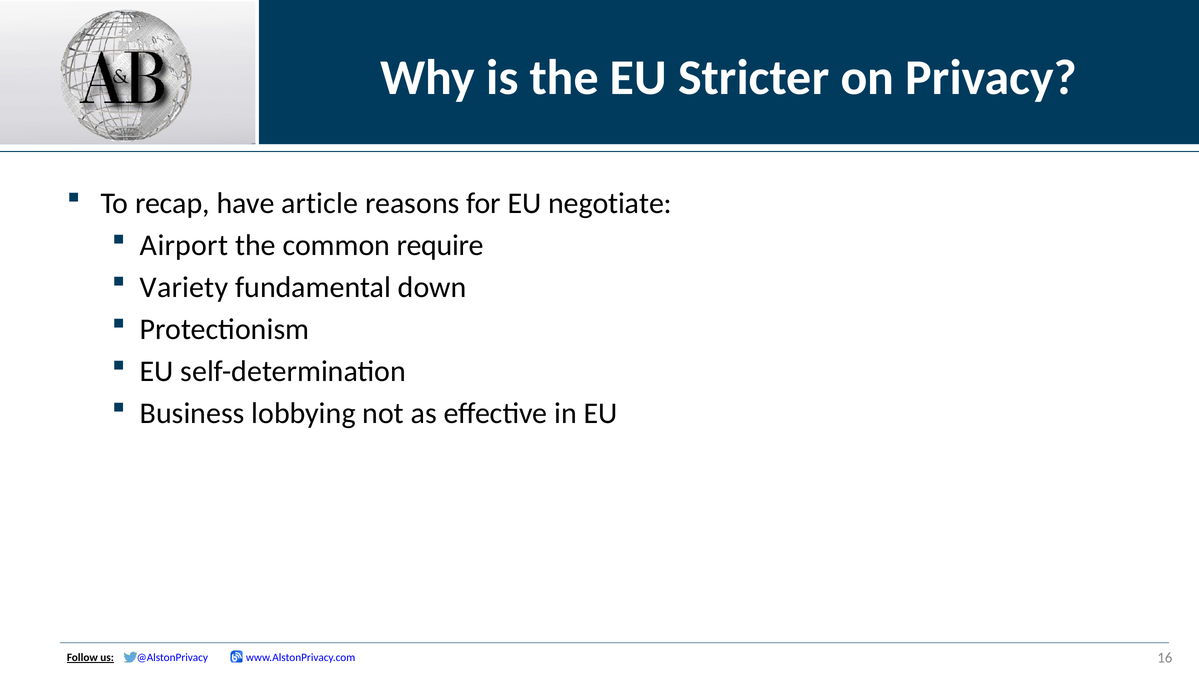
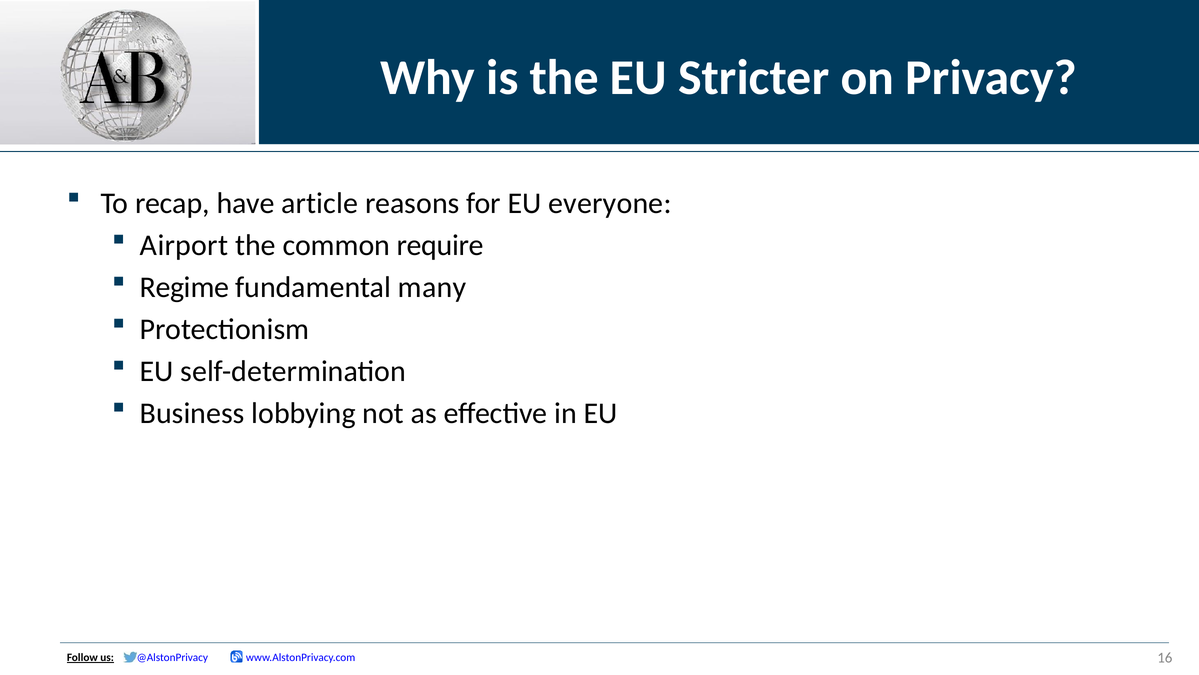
negotiate: negotiate -> everyone
Variety: Variety -> Regime
down: down -> many
